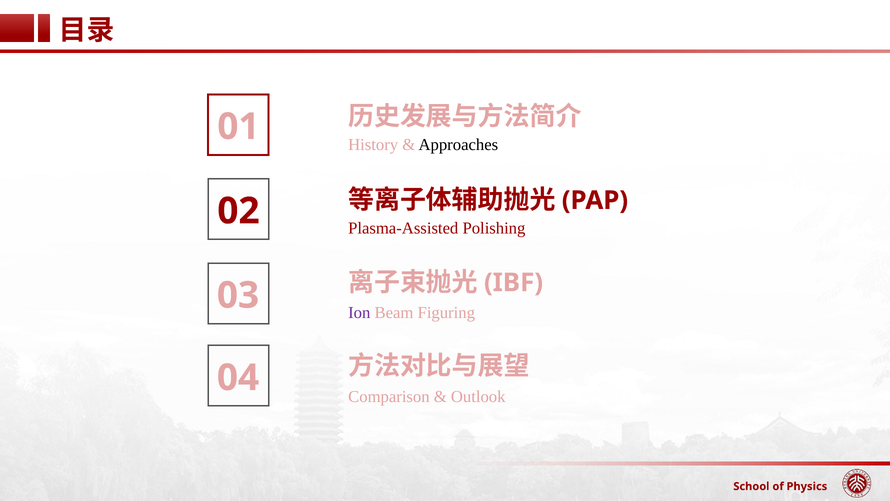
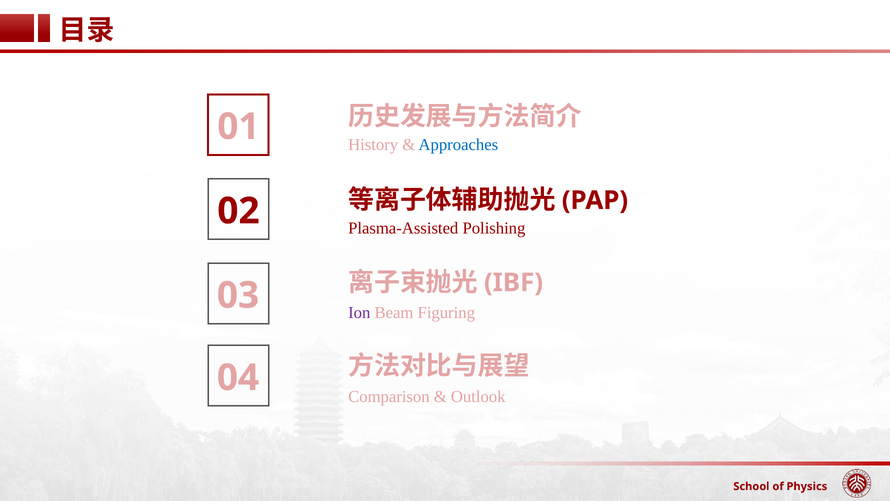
Approaches colour: black -> blue
